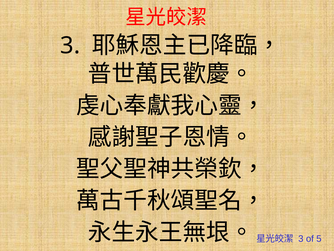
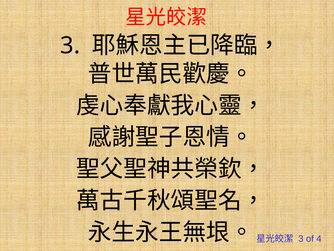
5: 5 -> 4
